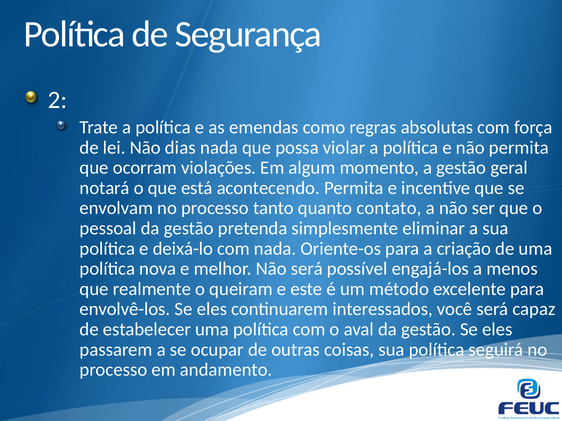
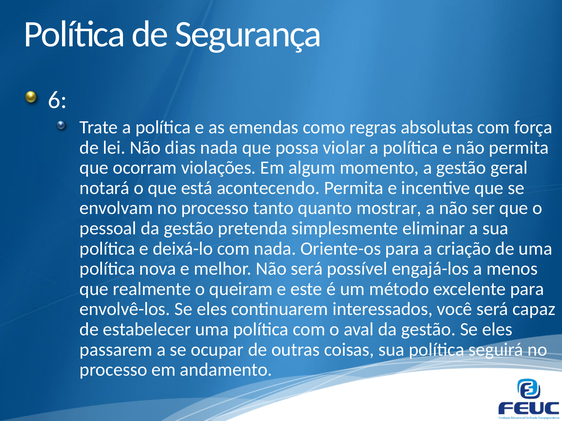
2: 2 -> 6
contato: contato -> mostrar
